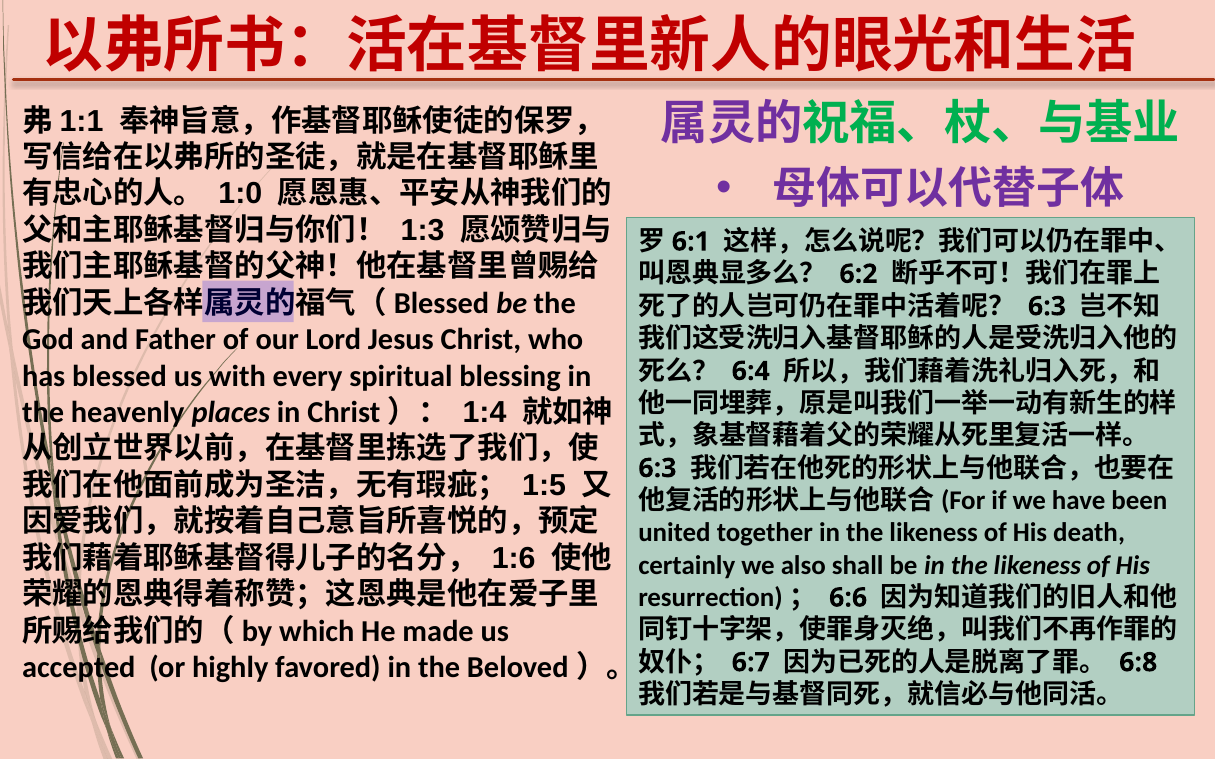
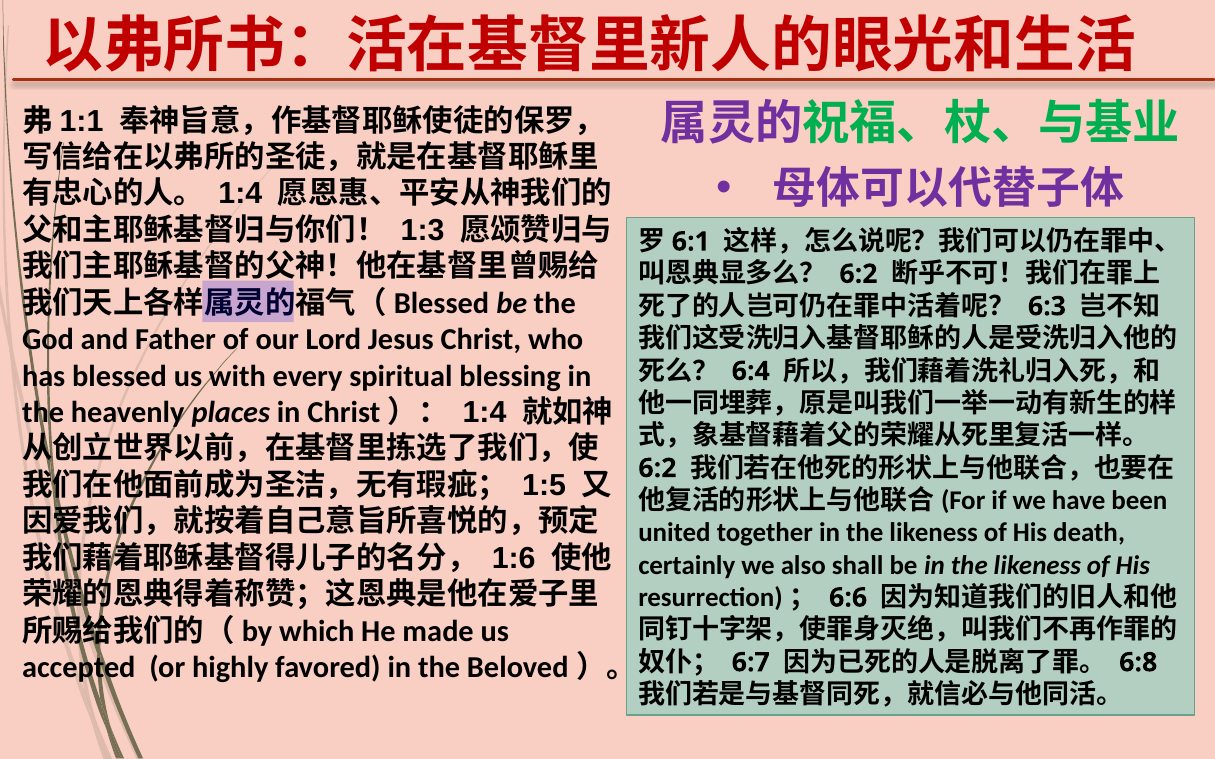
1:0 at (240, 194): 1:0 -> 1:4
6:3 at (657, 468): 6:3 -> 6:2
